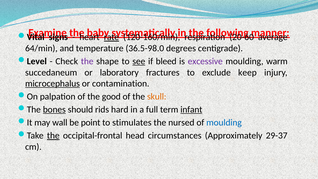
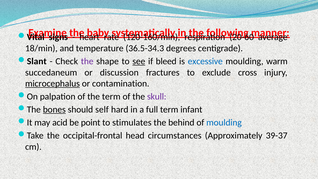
rate underline: present -> none
64/min: 64/min -> 18/min
36.5-98.0: 36.5-98.0 -> 36.5-34.3
Level: Level -> Slant
excessive colour: purple -> blue
laboratory: laboratory -> discussion
keep: keep -> cross
the good: good -> term
skull colour: orange -> purple
rids: rids -> self
infant underline: present -> none
wall: wall -> acid
nursed: nursed -> behind
the at (53, 136) underline: present -> none
29-37: 29-37 -> 39-37
